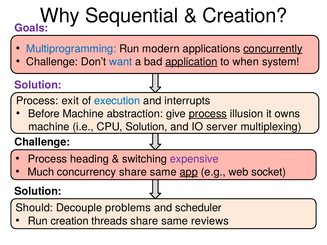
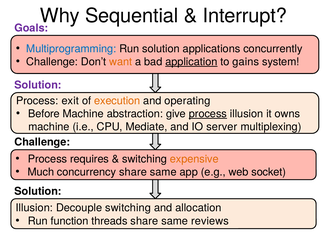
Creation at (245, 16): Creation -> Interrupt
Run modern: modern -> solution
concurrently underline: present -> none
want colour: blue -> orange
when: when -> gains
execution colour: blue -> orange
interrupts: interrupts -> operating
CPU Solution: Solution -> Mediate
heading: heading -> requires
expensive colour: purple -> orange
app underline: present -> none
Should at (34, 208): Should -> Illusion
Decouple problems: problems -> switching
scheduler: scheduler -> allocation
Run creation: creation -> function
